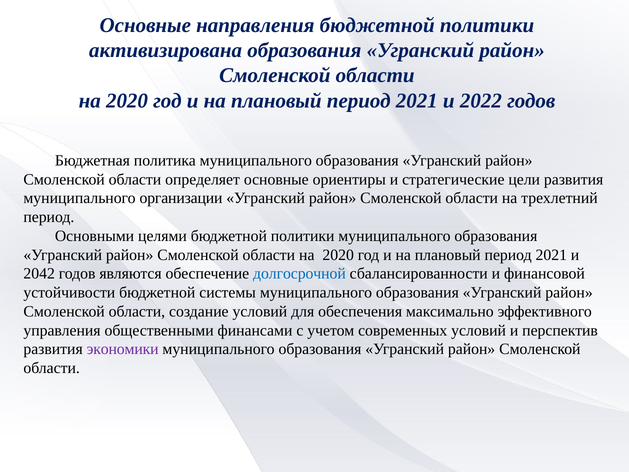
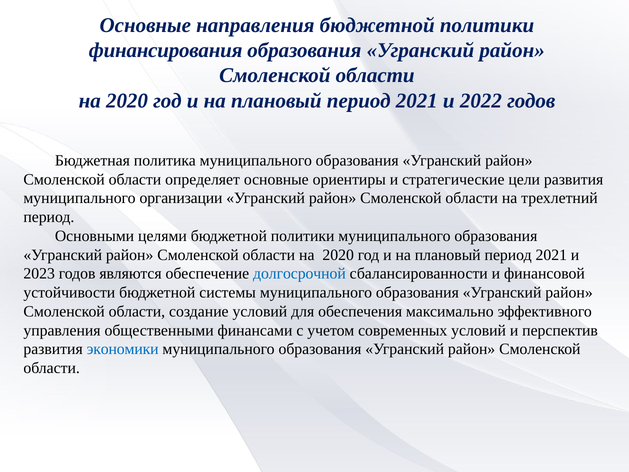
активизирована: активизирована -> финансирования
2042: 2042 -> 2023
экономики colour: purple -> blue
